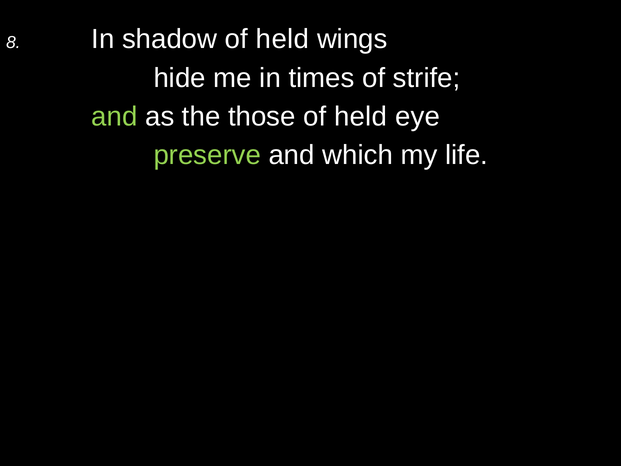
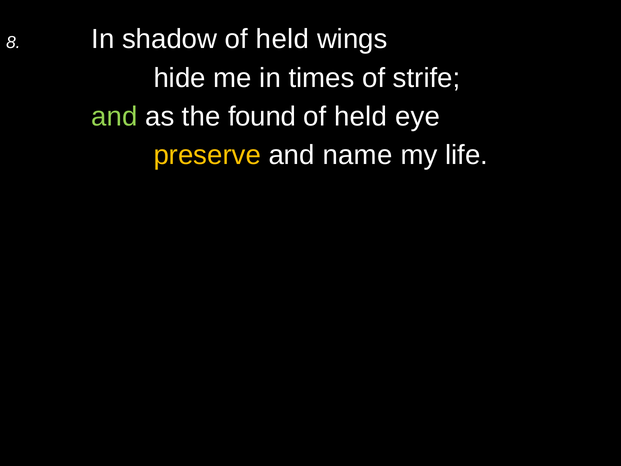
those: those -> found
preserve colour: light green -> yellow
which: which -> name
